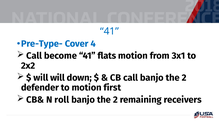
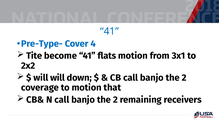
Call at (34, 56): Call -> Tite
defender: defender -> coverage
first: first -> that
N roll: roll -> call
